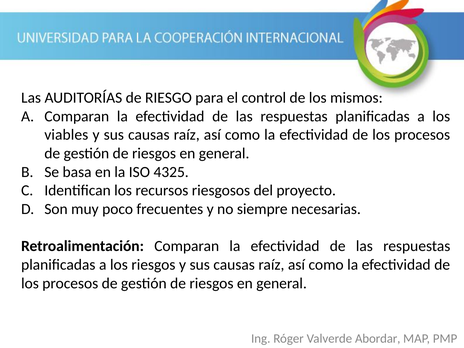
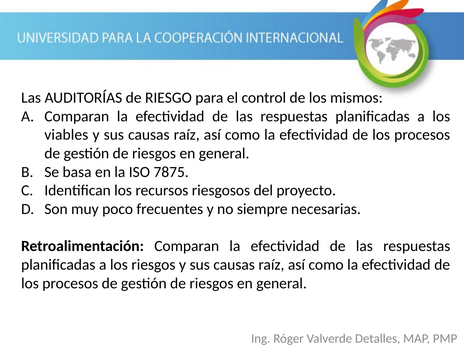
4325: 4325 -> 7875
Abordar: Abordar -> Detalles
